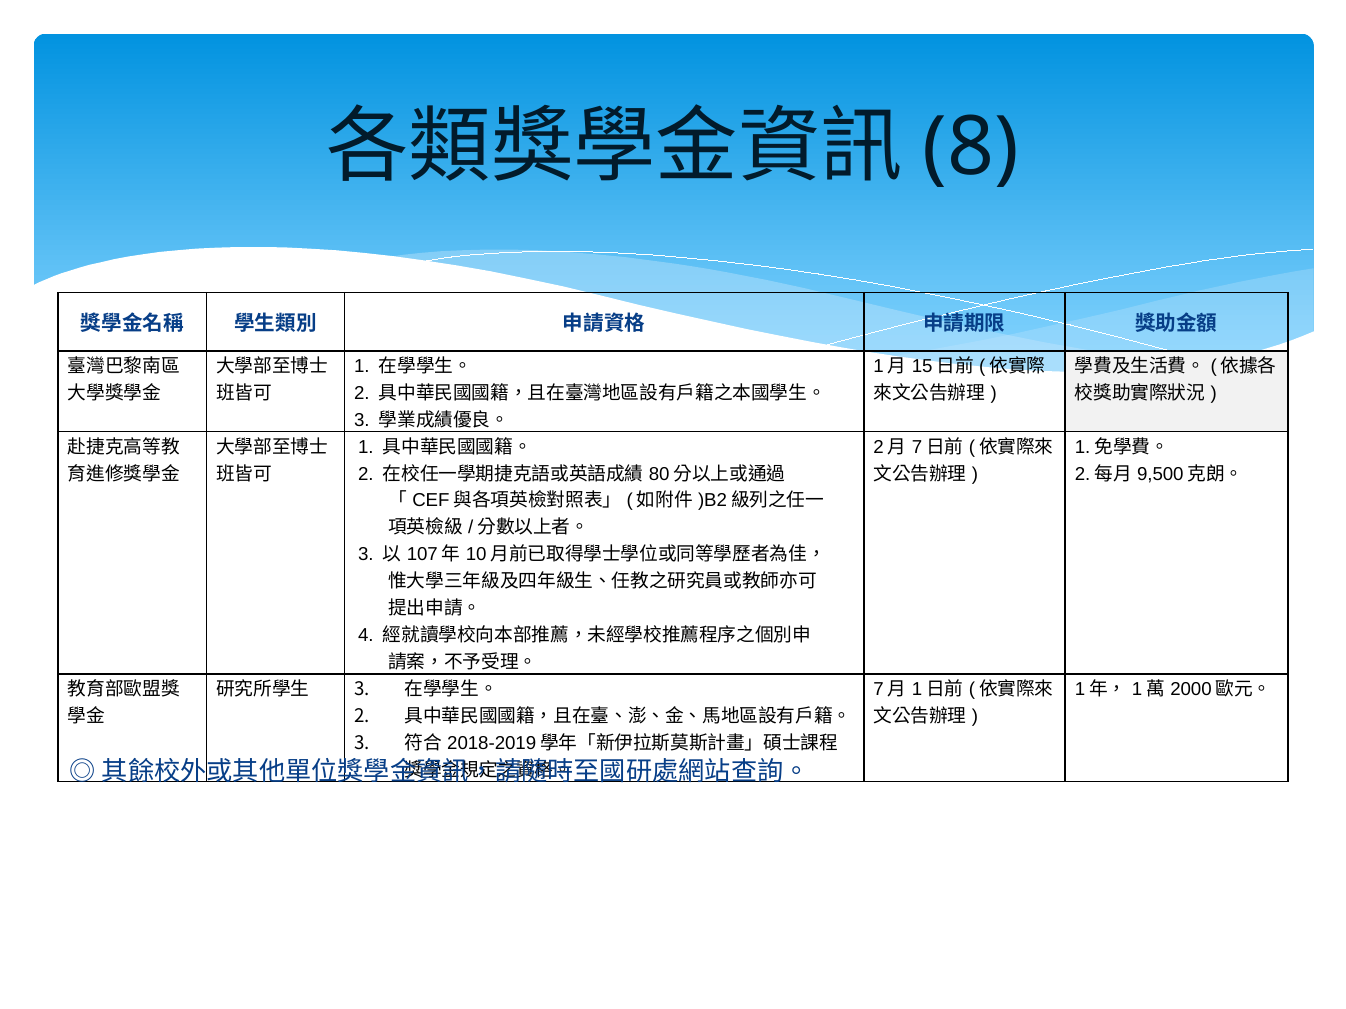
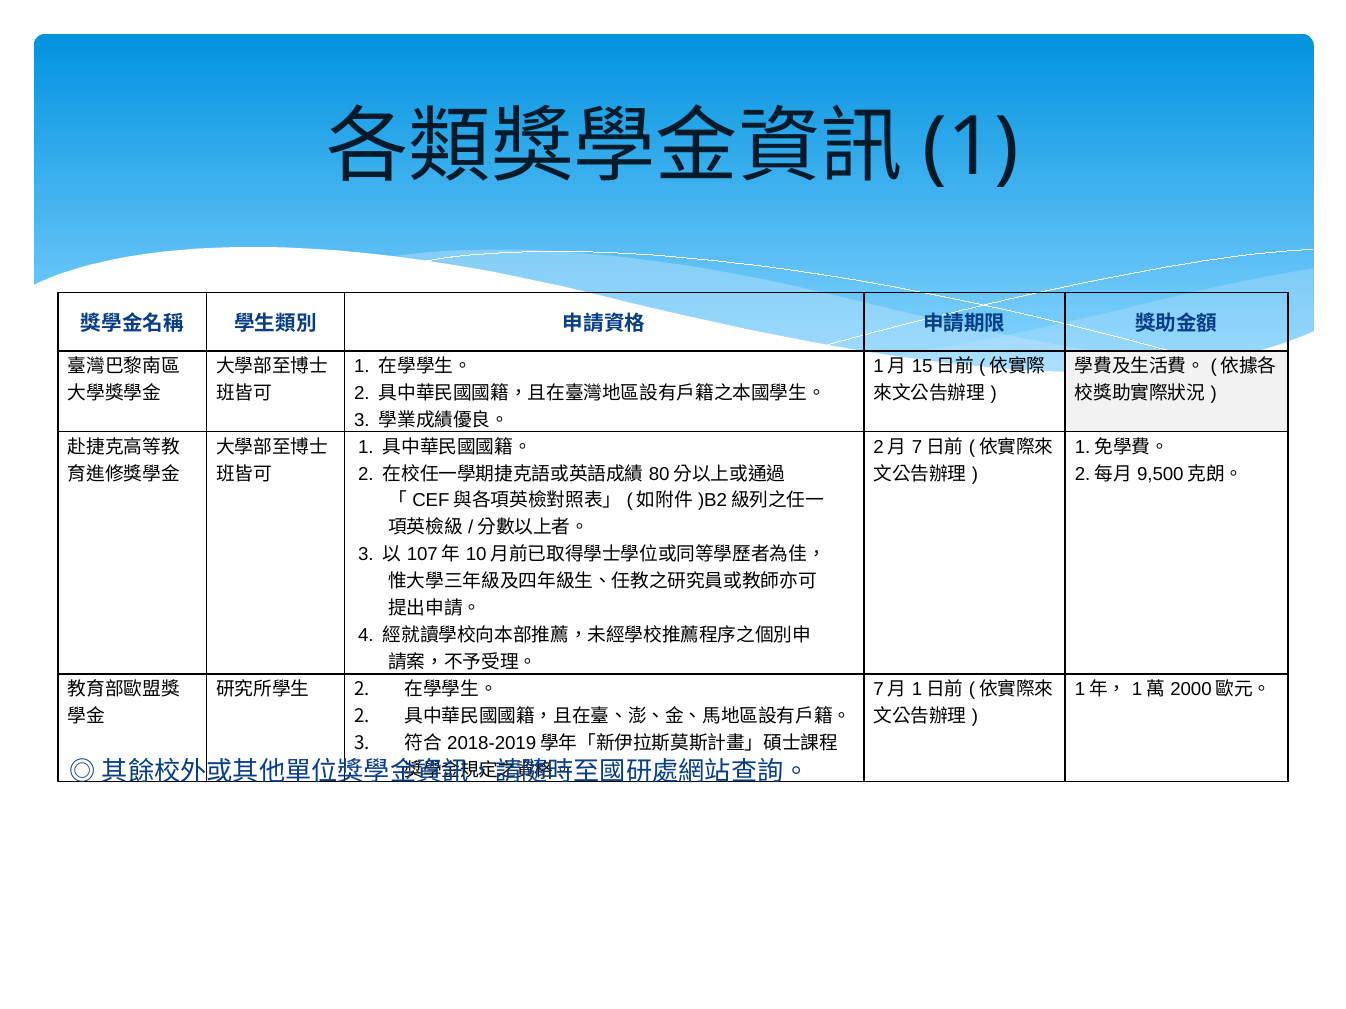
8 at (971, 148): 8 -> 1
3 at (362, 690): 3 -> 2
